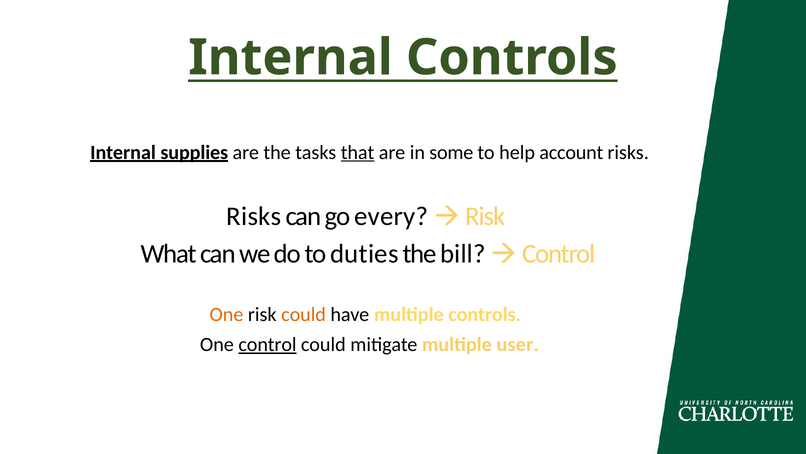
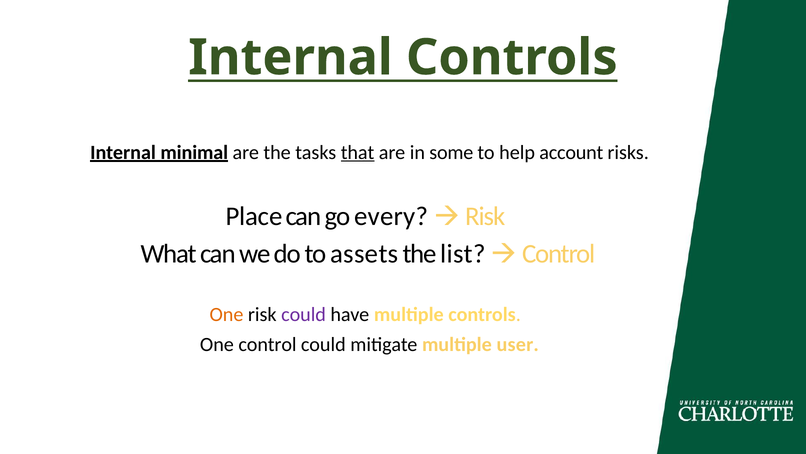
supplies: supplies -> minimal
Risks at (254, 216): Risks -> Place
duties: duties -> assets
bill: bill -> list
could at (304, 314) colour: orange -> purple
control at (267, 344) underline: present -> none
